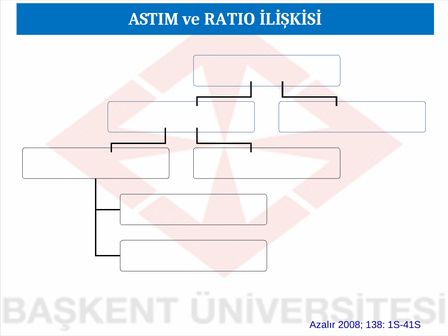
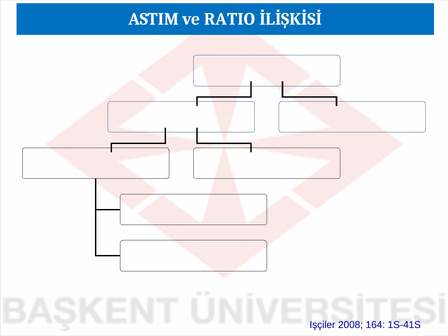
Azalır: Azalır -> Işçiler
138: 138 -> 164
